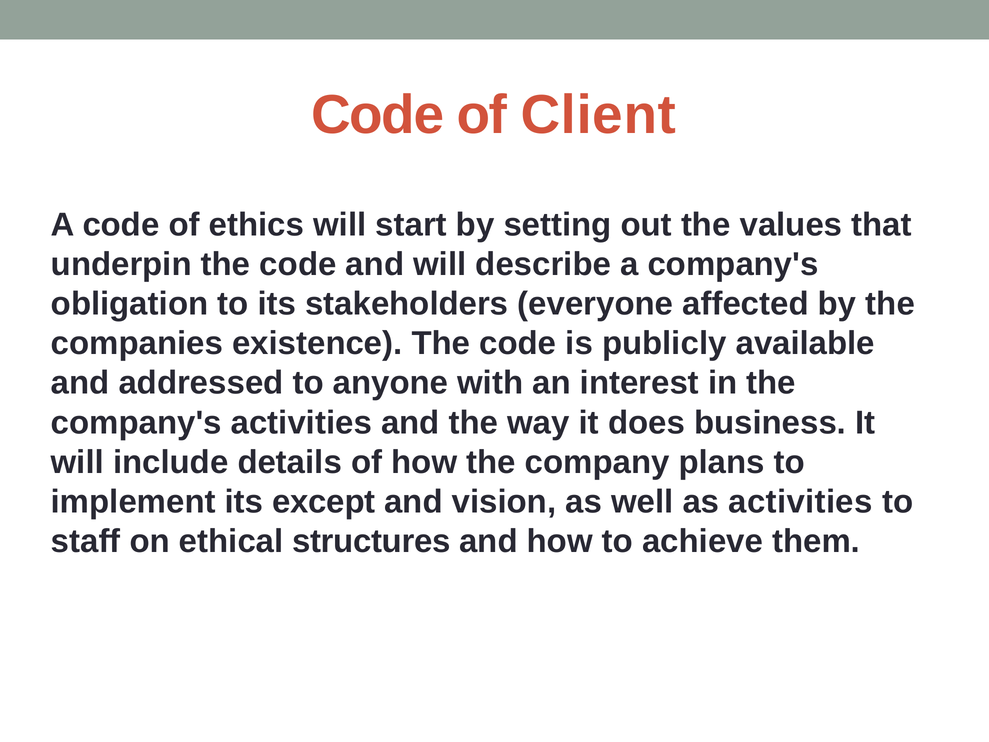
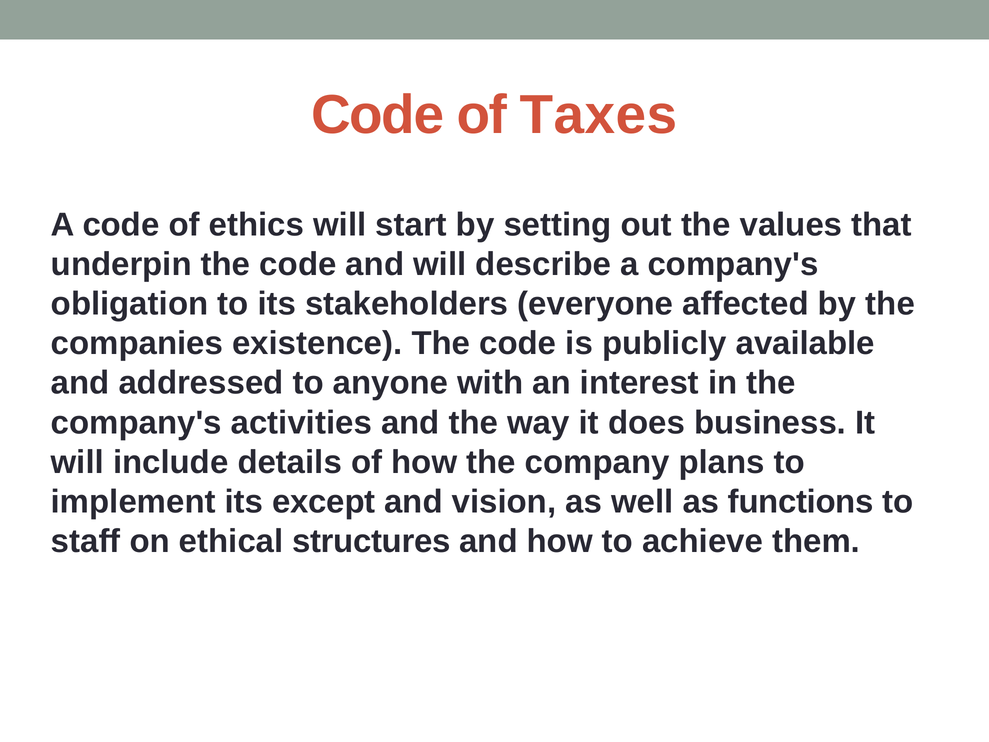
Client: Client -> Taxes
as activities: activities -> functions
